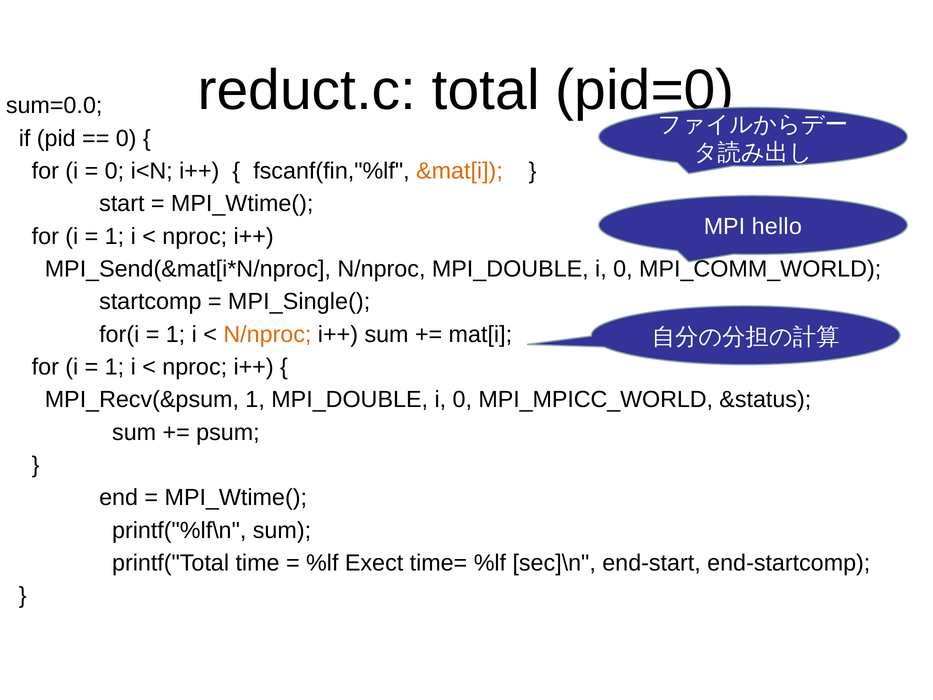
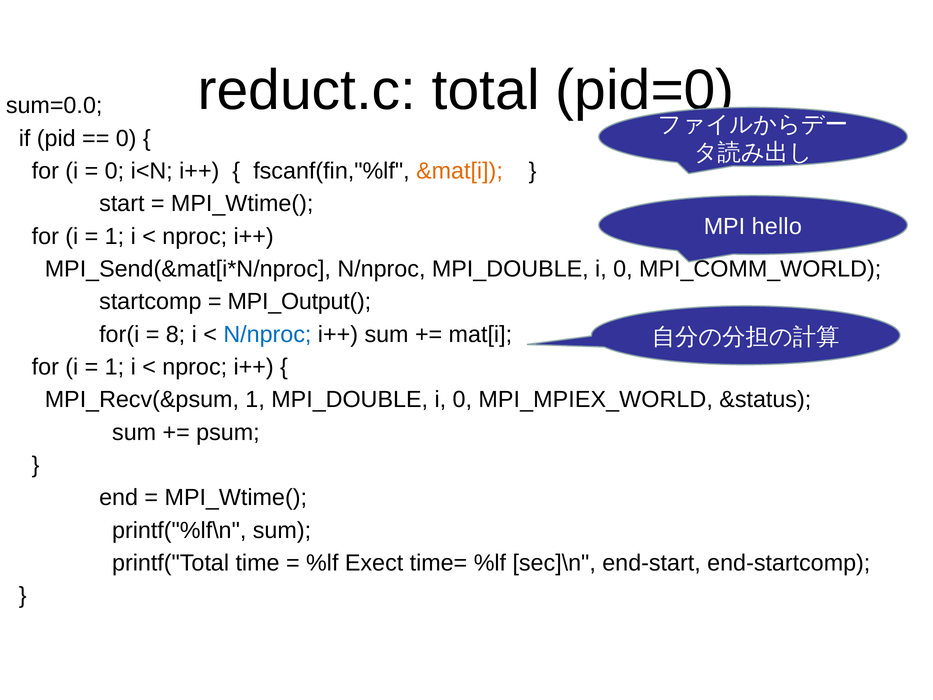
MPI_Single(: MPI_Single( -> MPI_Output(
1 at (176, 334): 1 -> 8
N/nproc at (267, 334) colour: orange -> blue
MPI_MPICC_WORLD: MPI_MPICC_WORLD -> MPI_MPIEX_WORLD
